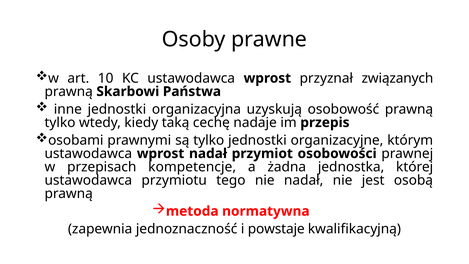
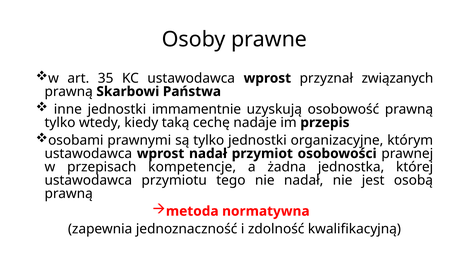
10: 10 -> 35
organizacyjna: organizacyjna -> immamentnie
powstaje: powstaje -> zdolność
